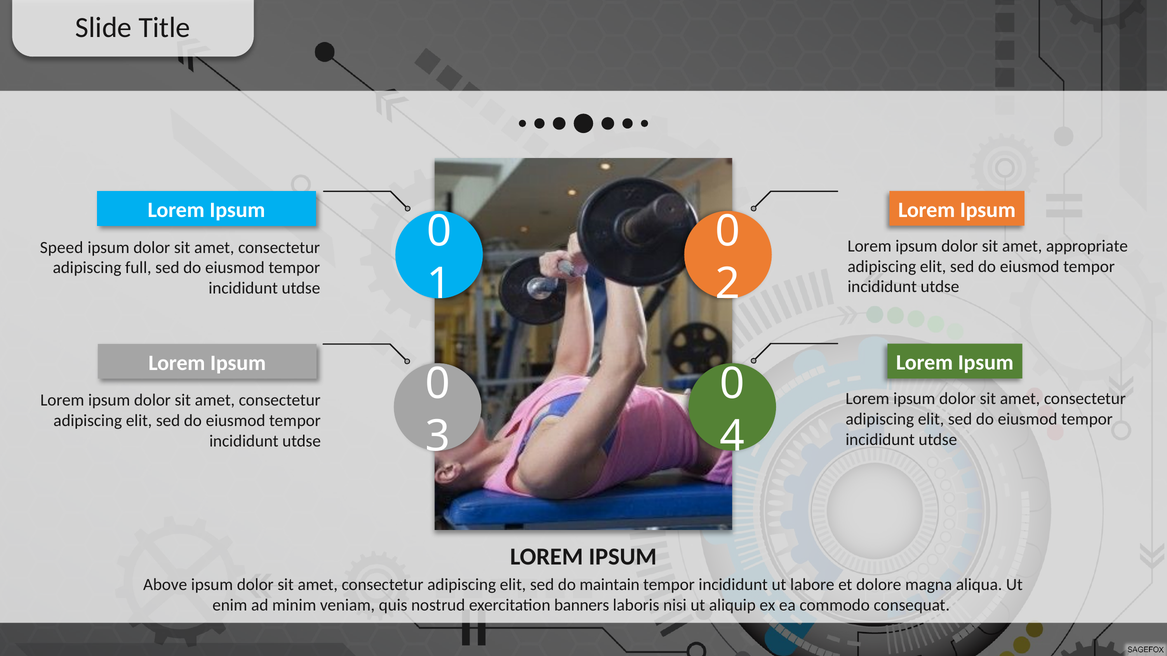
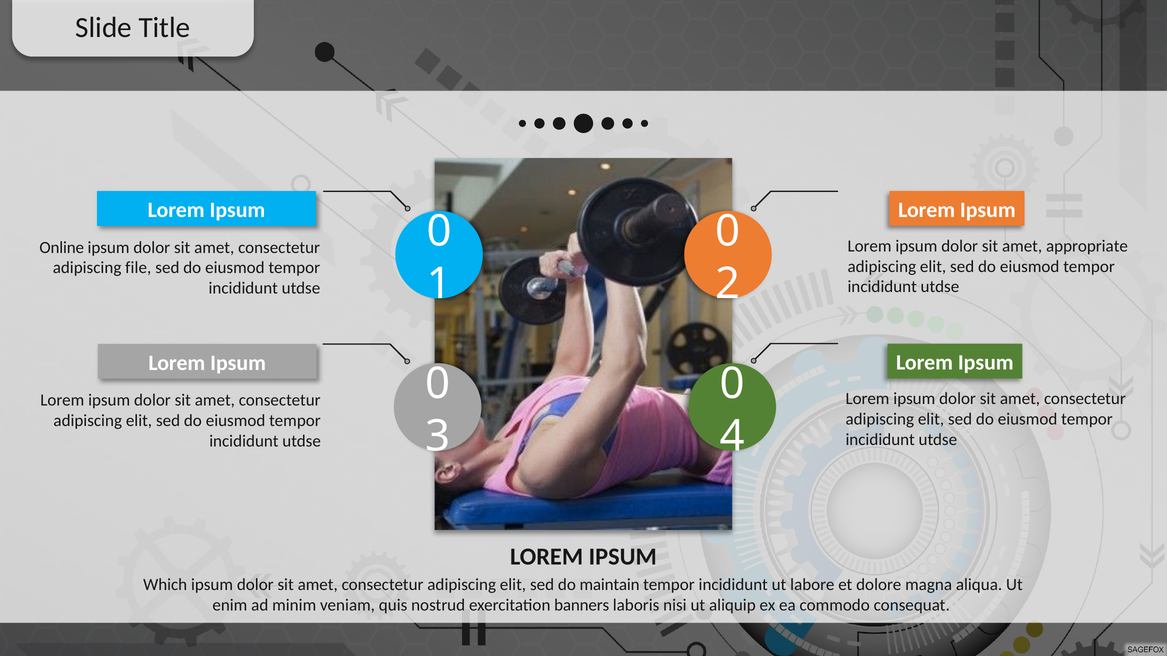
Speed: Speed -> Online
full: full -> file
Above: Above -> Which
